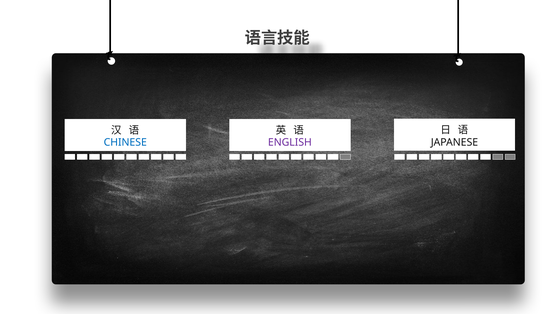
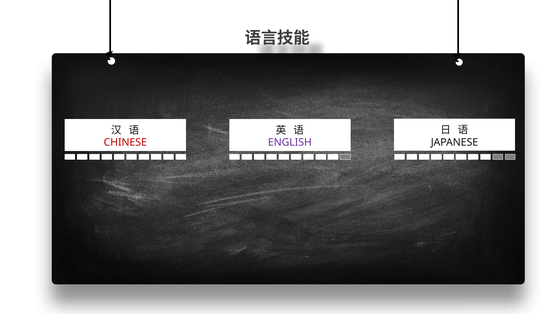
CHINESE colour: blue -> red
